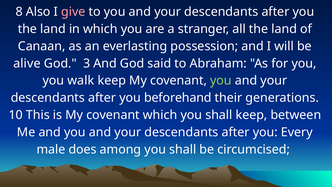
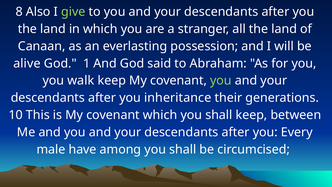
give colour: pink -> light green
3: 3 -> 1
beforehand: beforehand -> inheritance
does: does -> have
